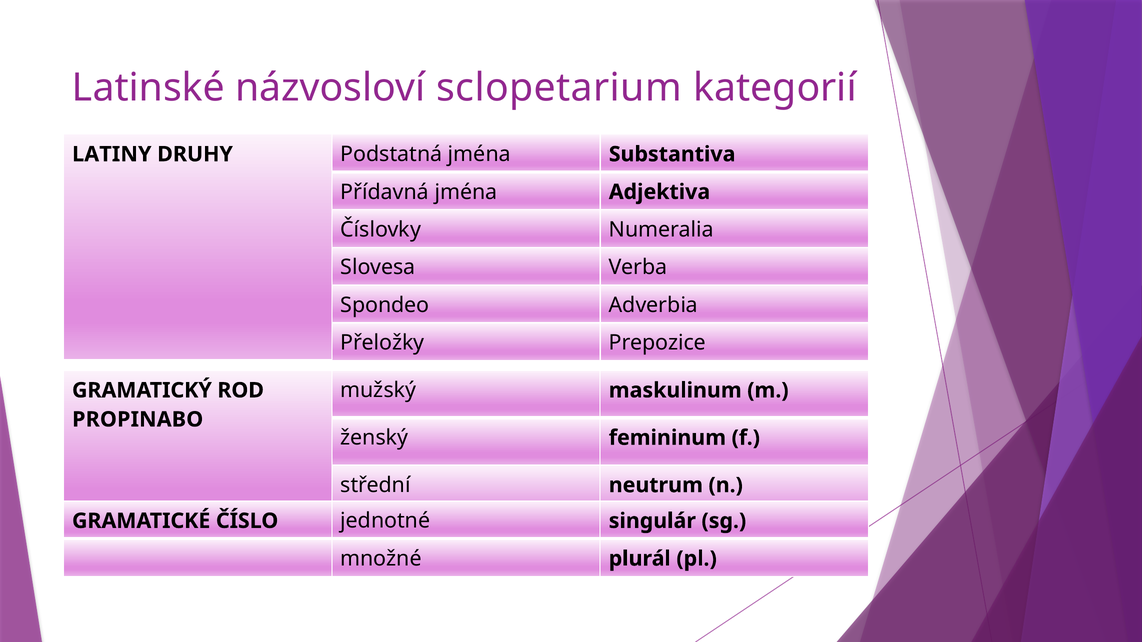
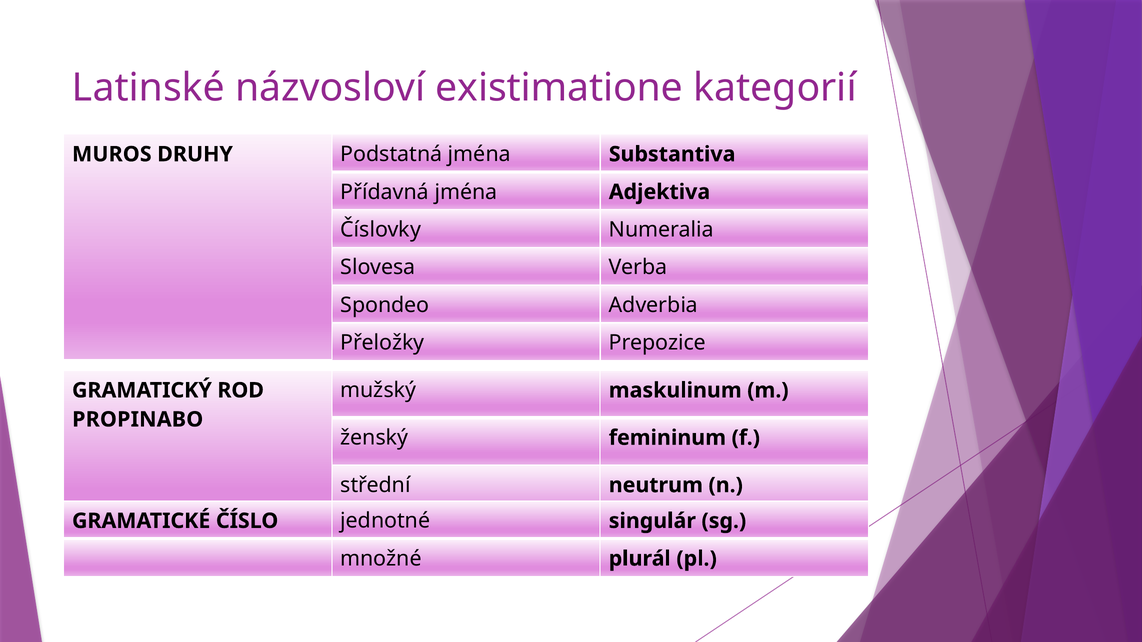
sclopetarium: sclopetarium -> existimatione
LATINY: LATINY -> MUROS
